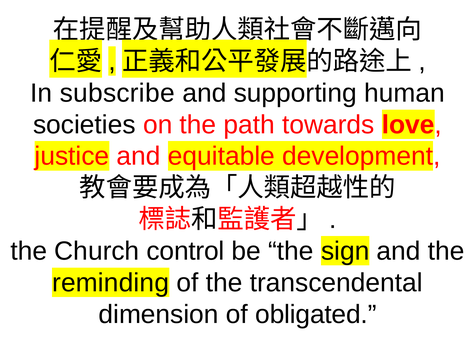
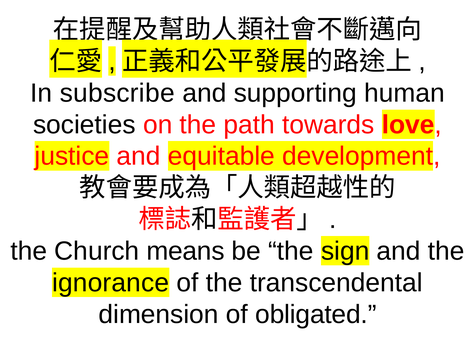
control: control -> means
reminding: reminding -> ignorance
